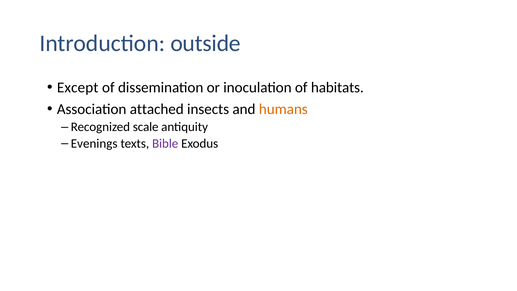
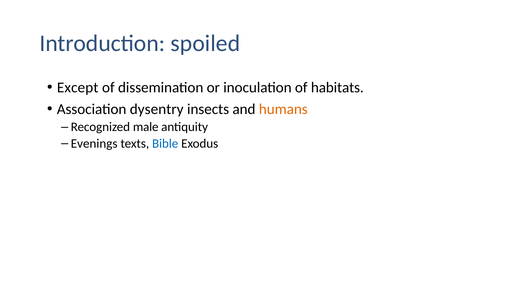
outside: outside -> spoiled
attached: attached -> dysentry
scale: scale -> male
Bible colour: purple -> blue
